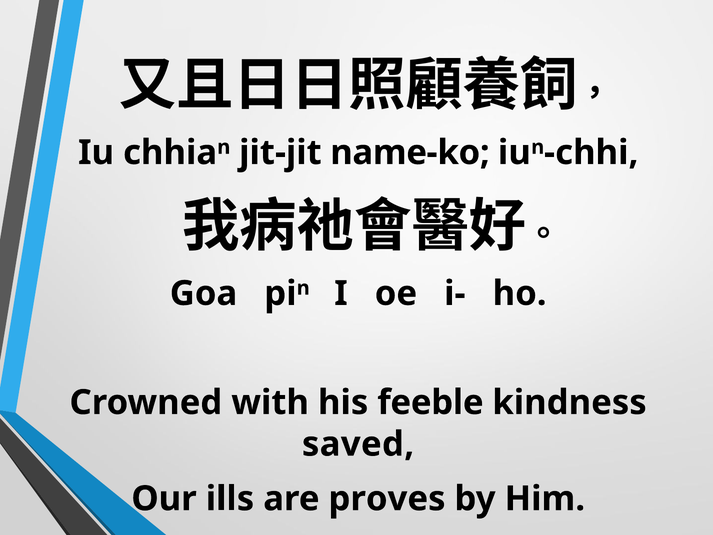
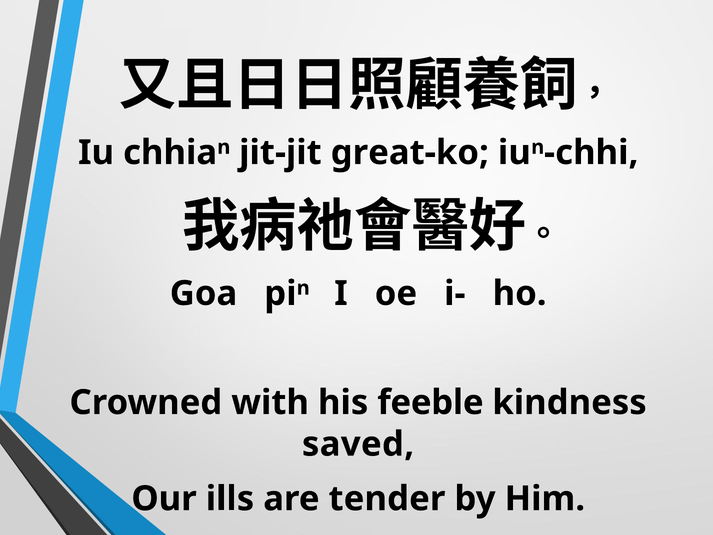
name-ko: name-ko -> great-ko
proves: proves -> tender
